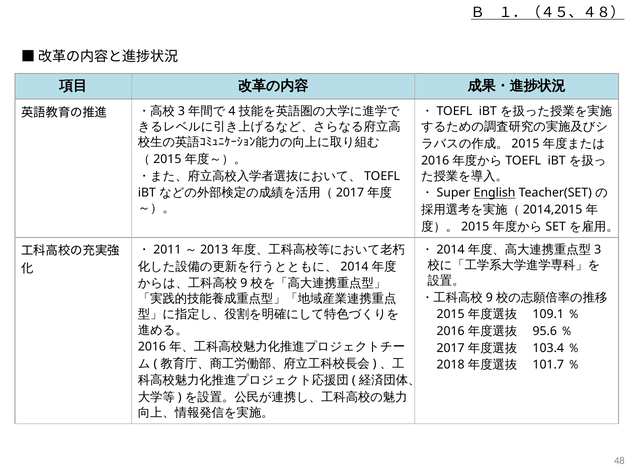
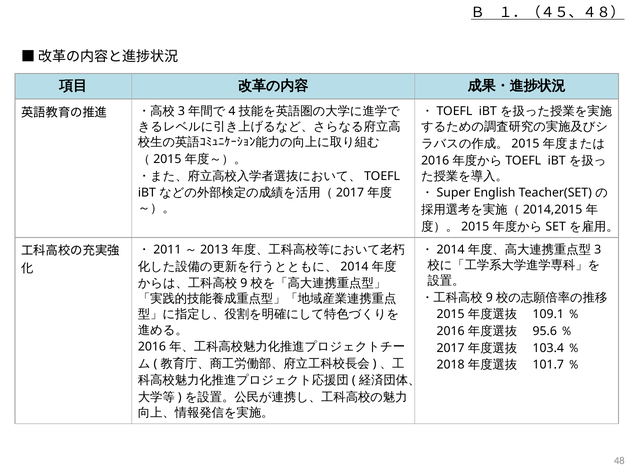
English underline: present -> none
